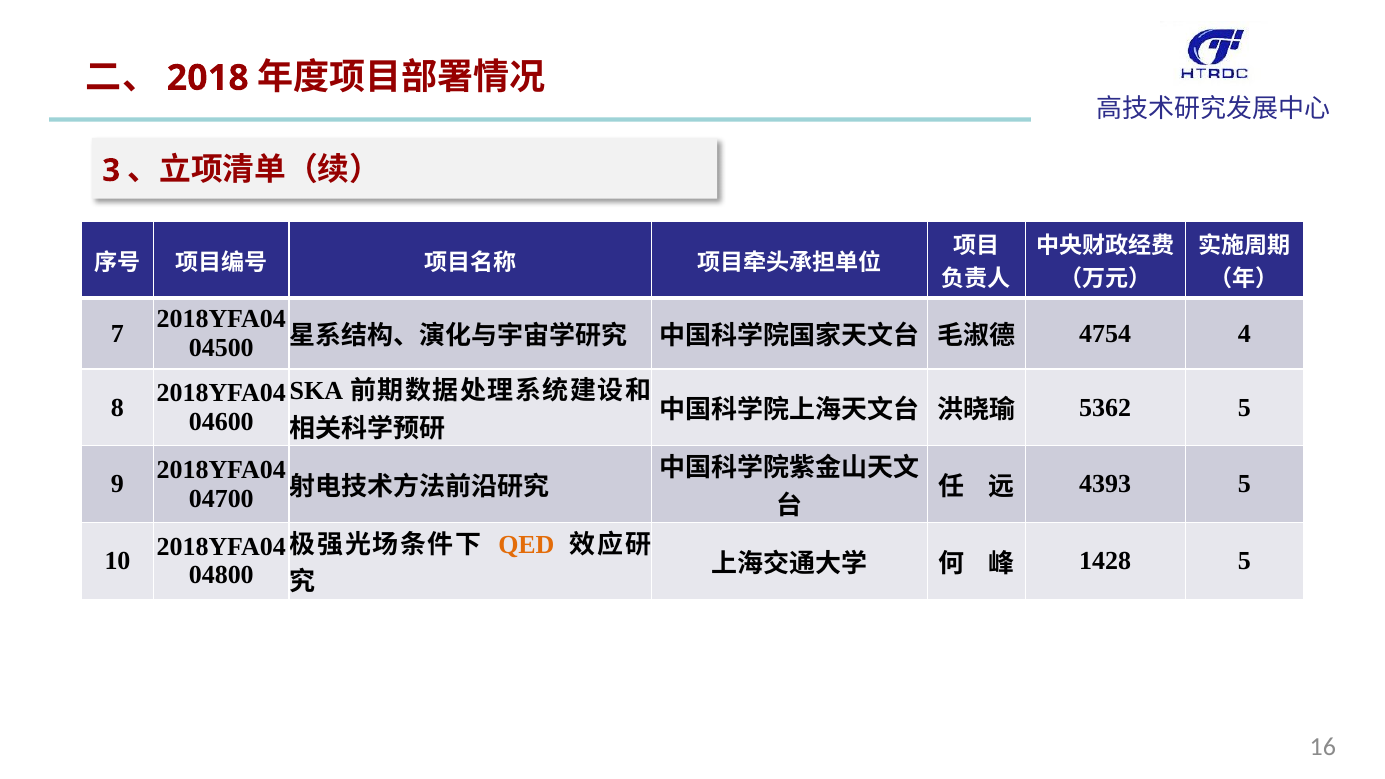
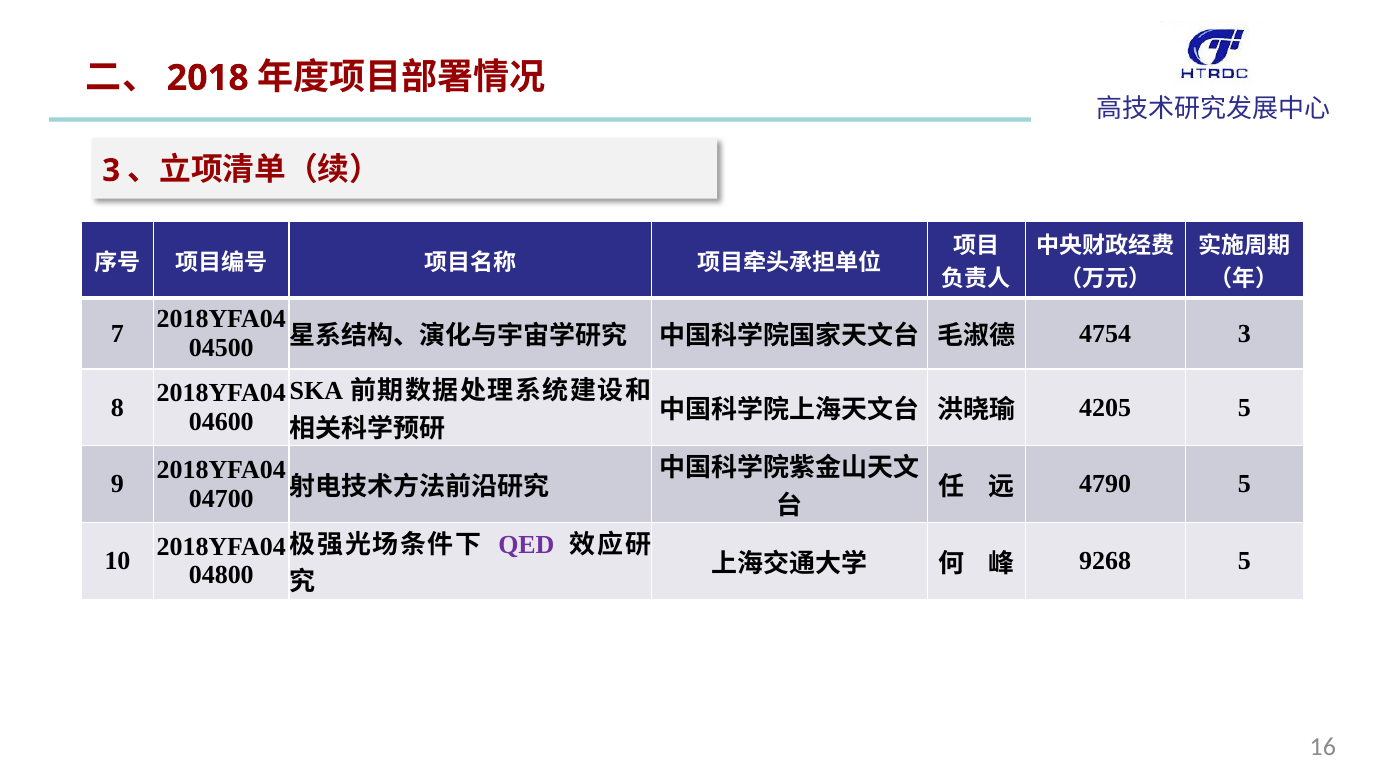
4754 4: 4 -> 3
5362: 5362 -> 4205
4393: 4393 -> 4790
QED colour: orange -> purple
1428: 1428 -> 9268
